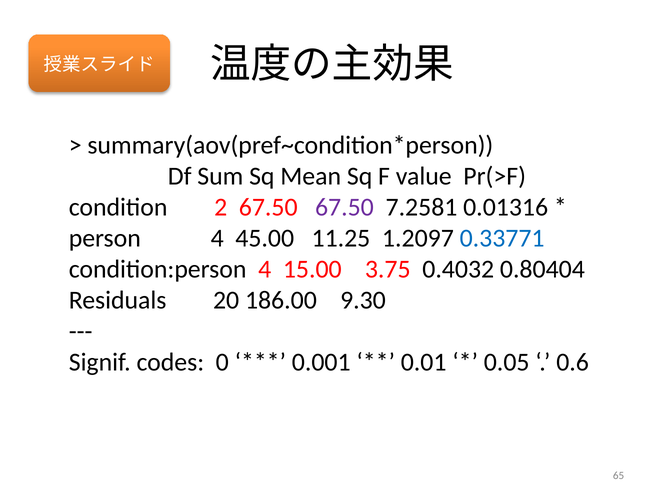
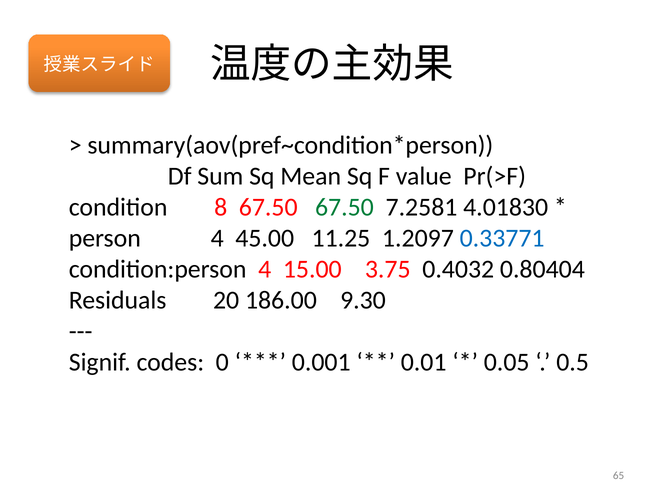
2: 2 -> 8
67.50 at (344, 207) colour: purple -> green
0.01316: 0.01316 -> 4.01830
0.6: 0.6 -> 0.5
